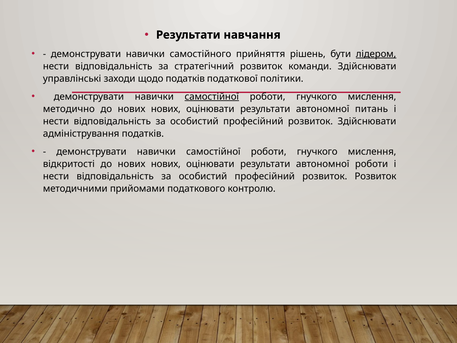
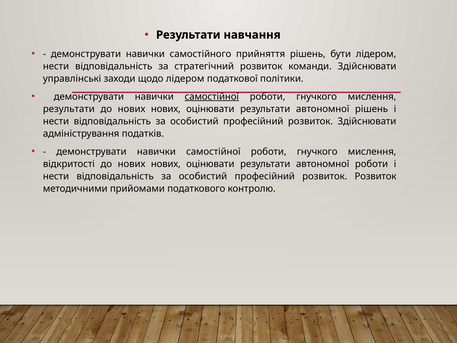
лідером at (376, 54) underline: present -> none
щодо податків: податків -> лідером
методично at (69, 109): методично -> результати
автономної питань: питань -> рішень
